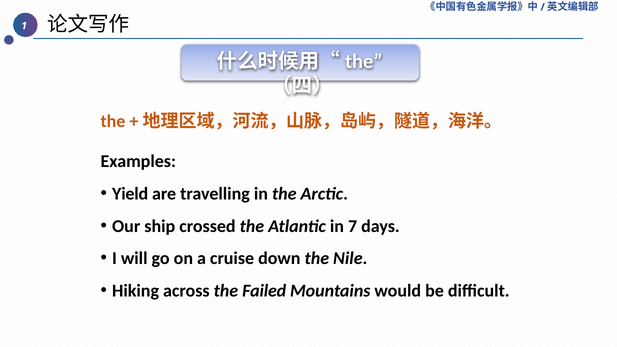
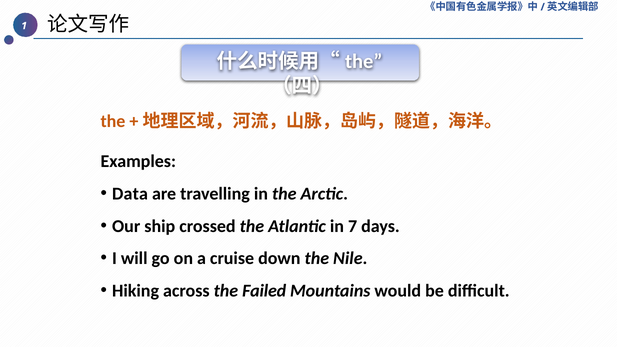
Yield: Yield -> Data
